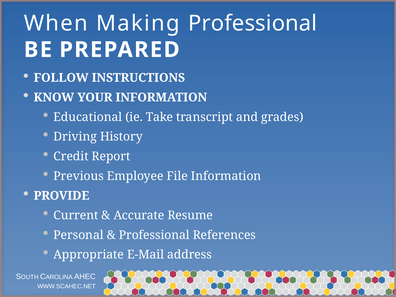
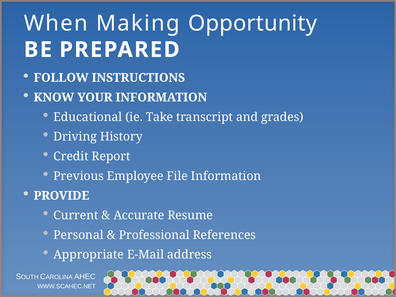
Making Professional: Professional -> Opportunity
